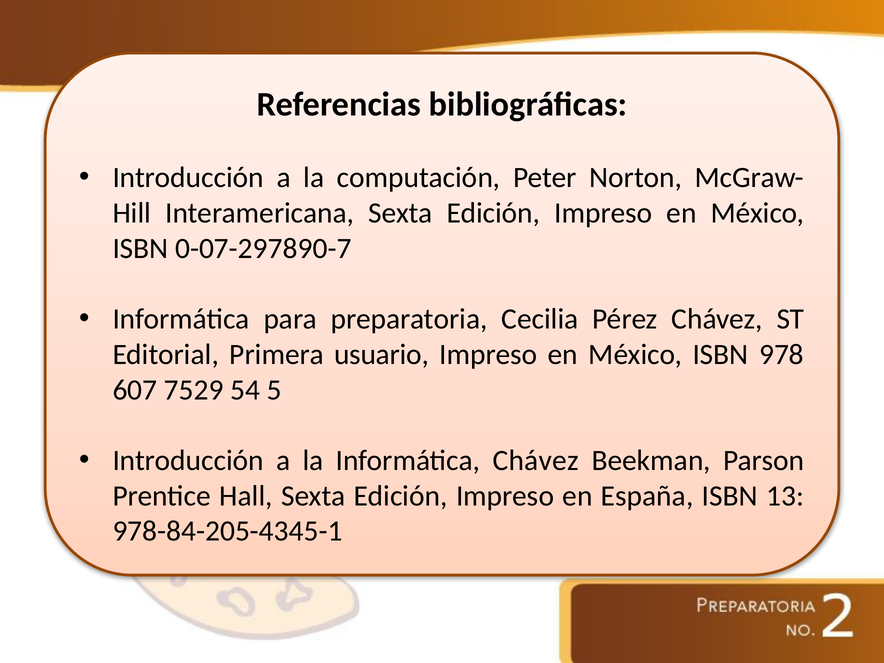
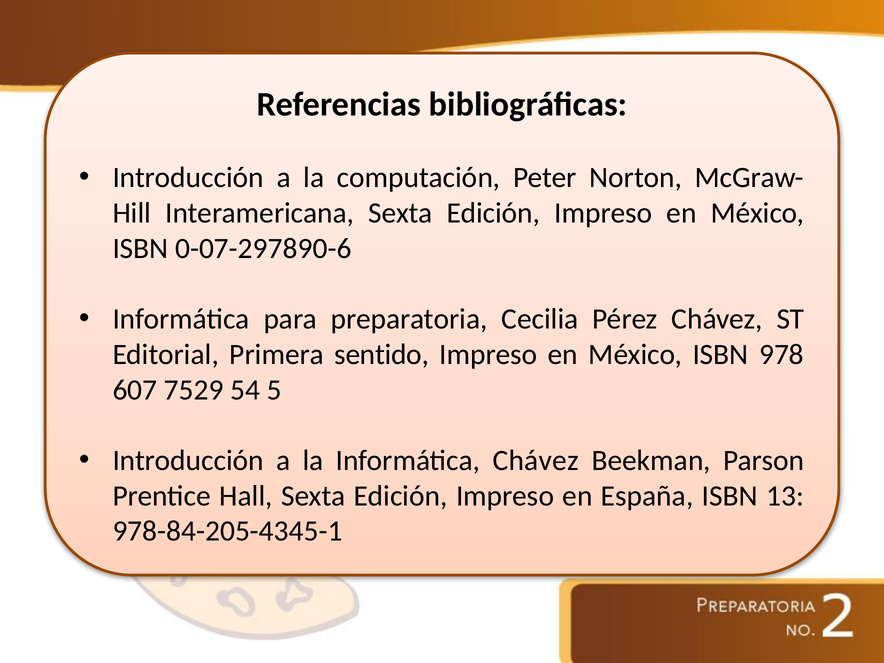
0-07-297890-7: 0-07-297890-7 -> 0-07-297890-6
usuario: usuario -> sentido
